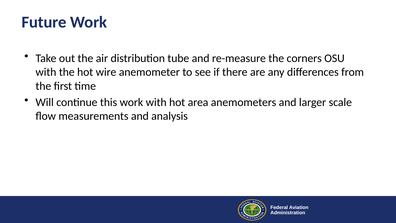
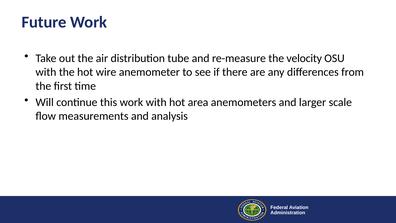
corners: corners -> velocity
